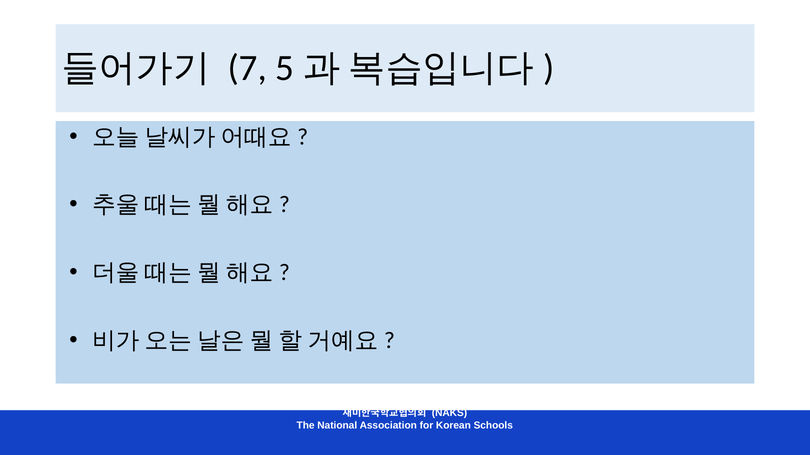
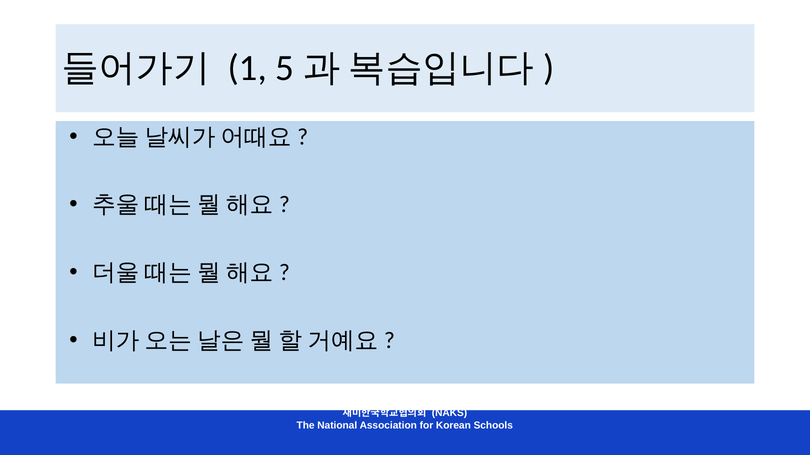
7: 7 -> 1
